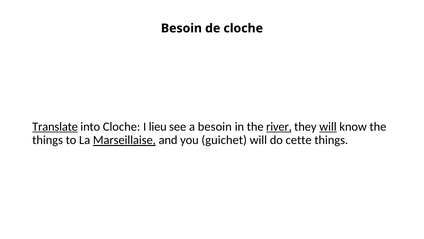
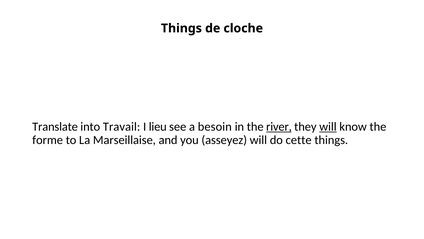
Besoin at (181, 28): Besoin -> Things
Translate underline: present -> none
into Cloche: Cloche -> Travail
things at (48, 140): things -> forme
Marseillaise underline: present -> none
guichet: guichet -> asseyez
